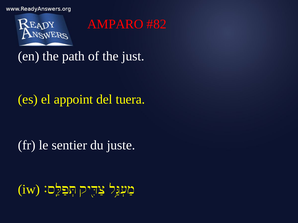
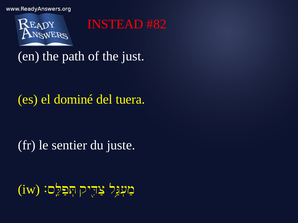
AMPARO: AMPARO -> INSTEAD
appoint: appoint -> dominé
